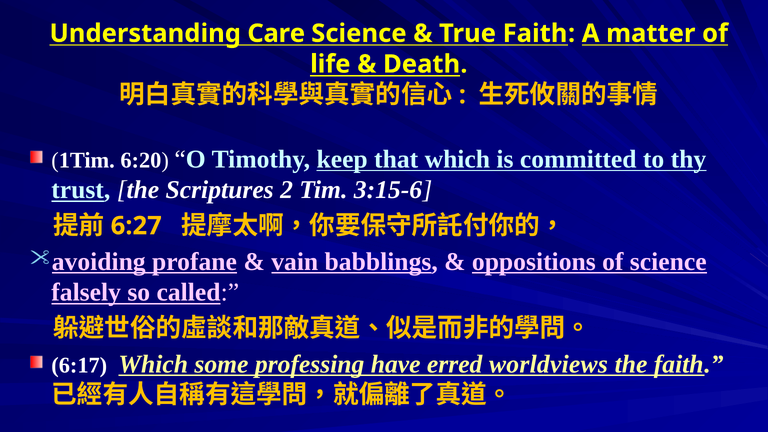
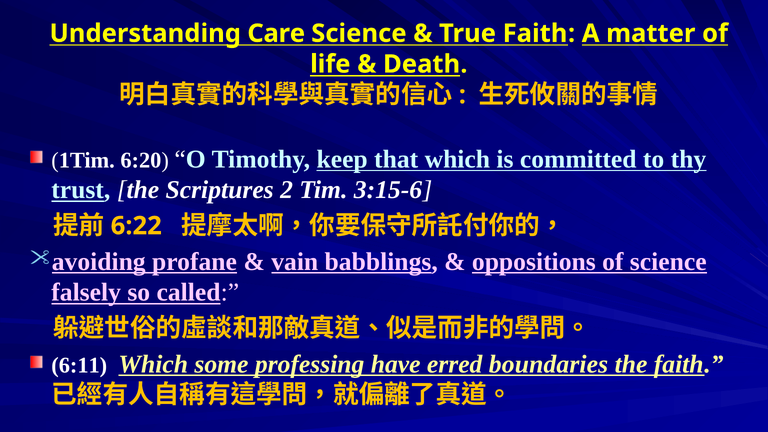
6:27: 6:27 -> 6:22
6:17: 6:17 -> 6:11
worldviews: worldviews -> boundaries
